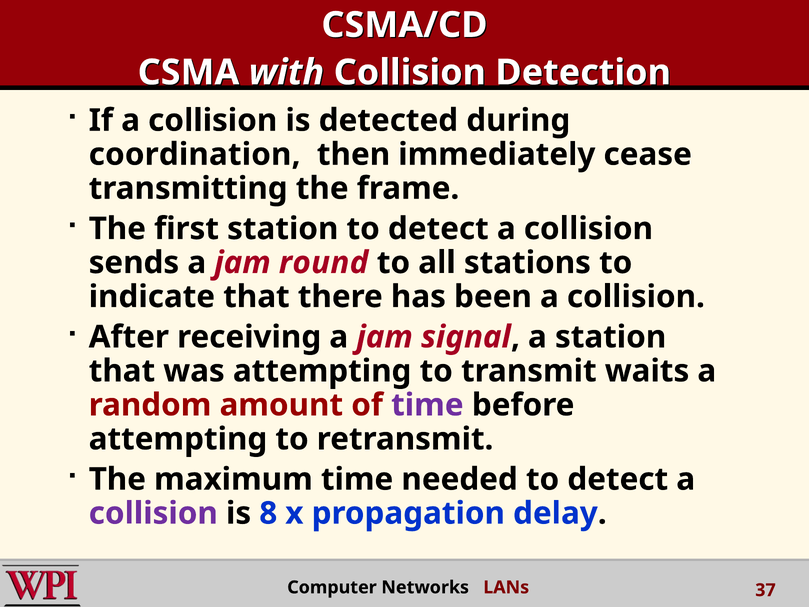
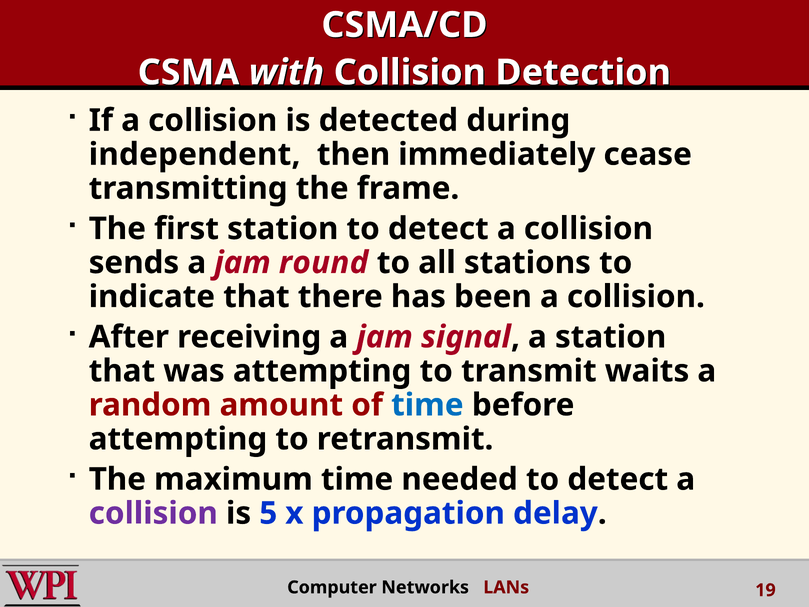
coordination: coordination -> independent
time at (427, 405) colour: purple -> blue
8: 8 -> 5
37: 37 -> 19
